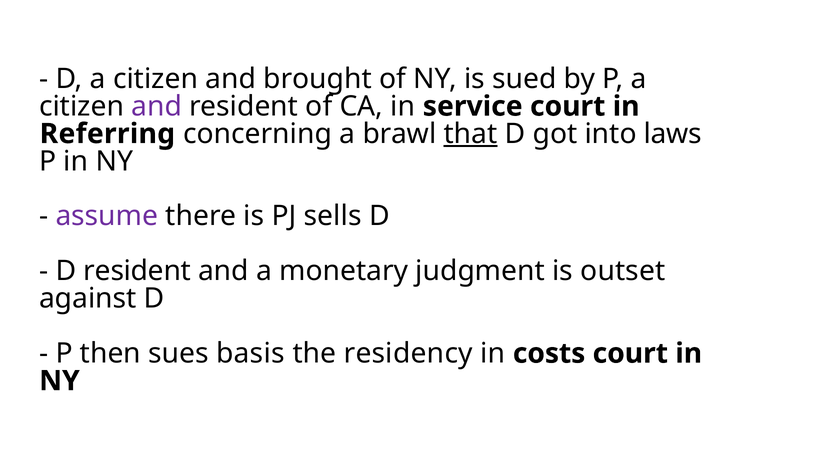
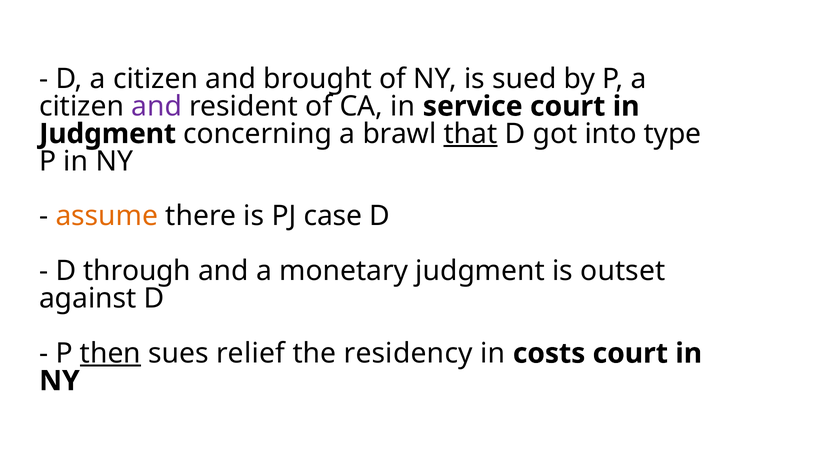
Referring at (107, 134): Referring -> Judgment
laws: laws -> type
assume colour: purple -> orange
sells: sells -> case
D resident: resident -> through
then underline: none -> present
basis: basis -> relief
